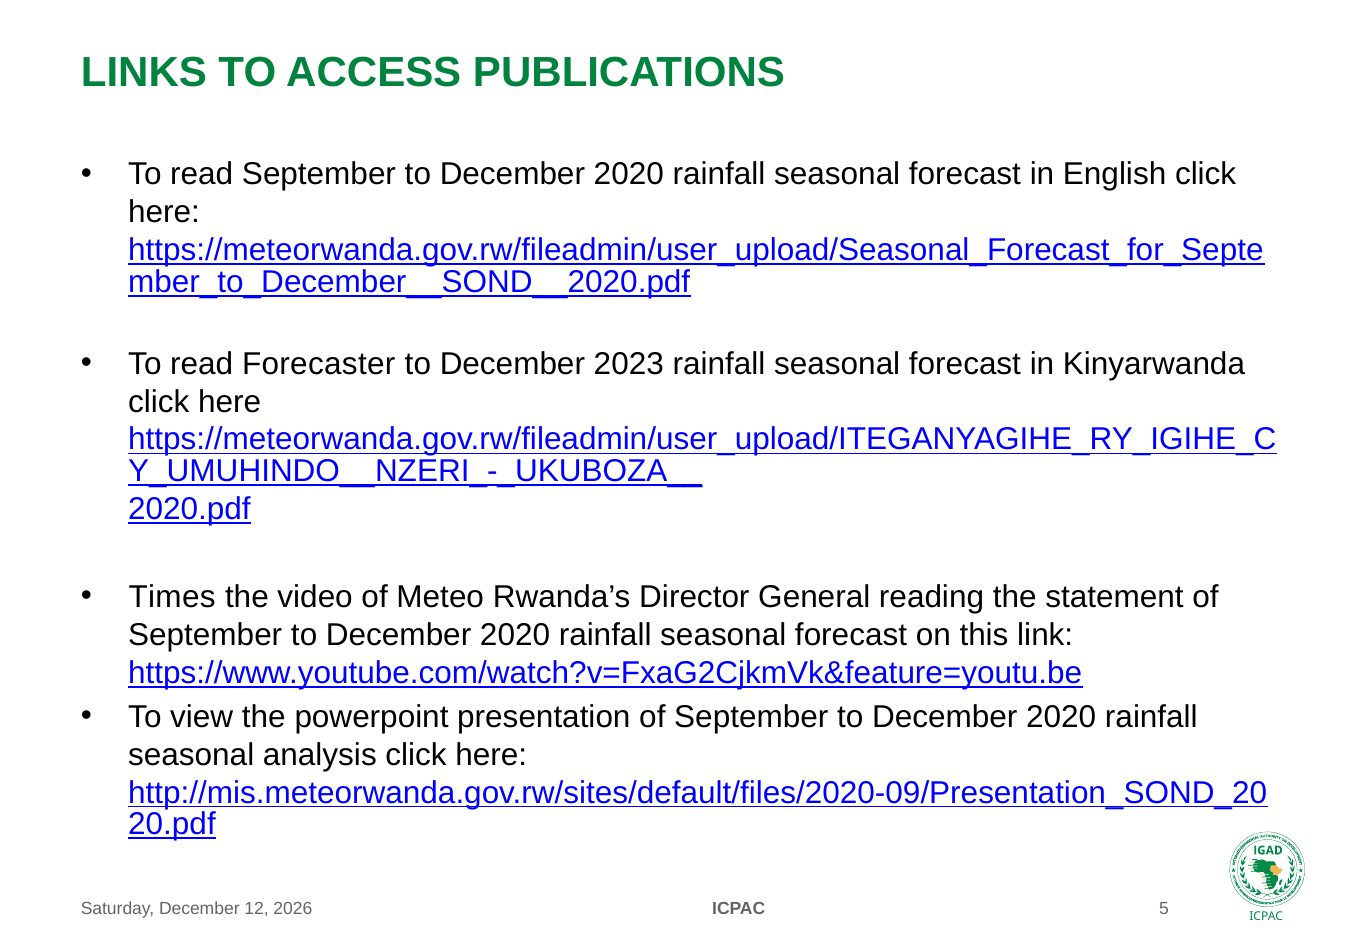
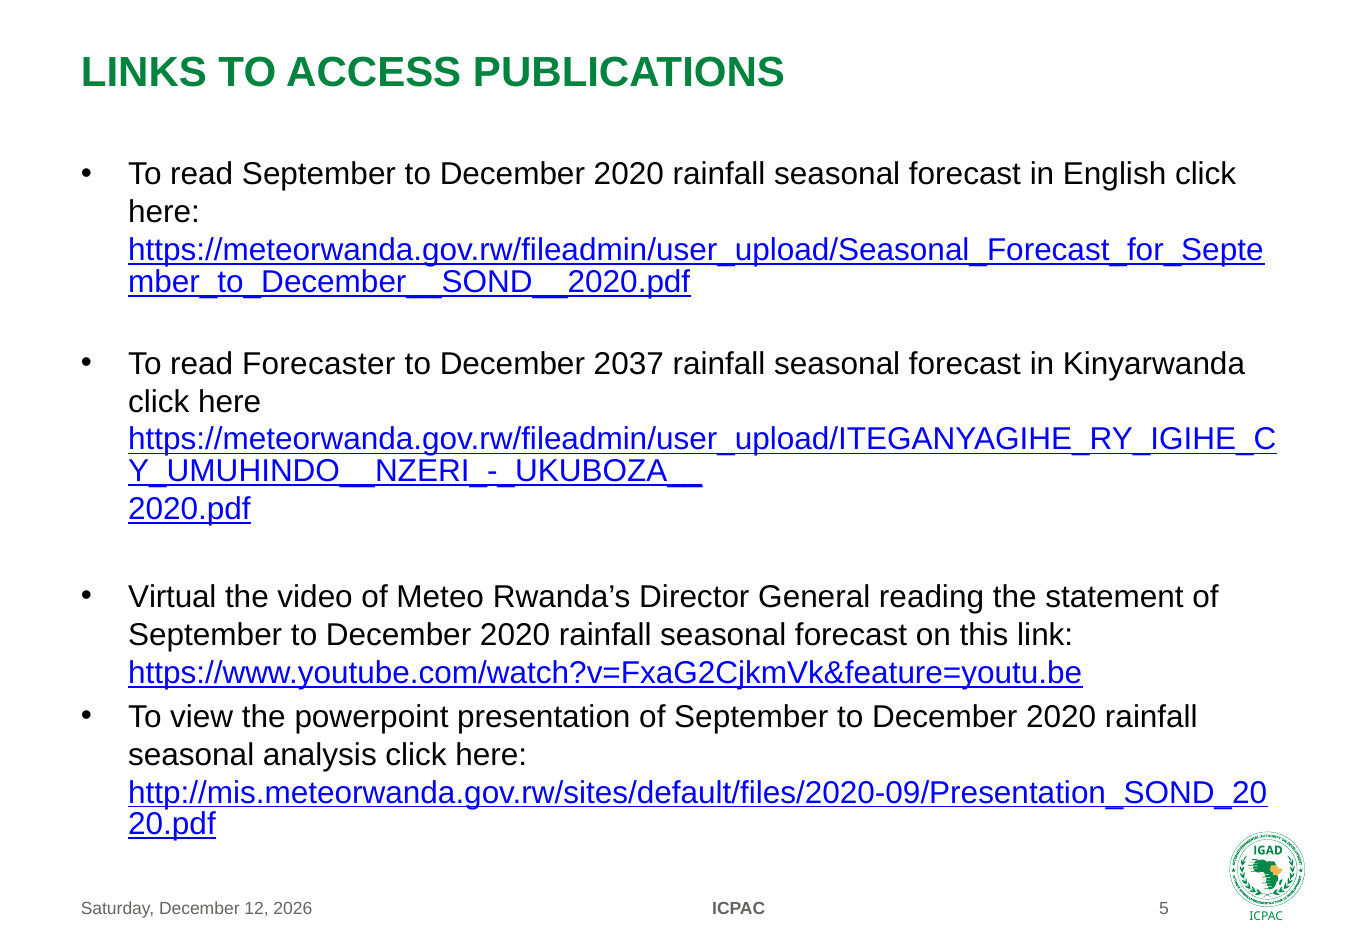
2023: 2023 -> 2037
Times: Times -> Virtual
